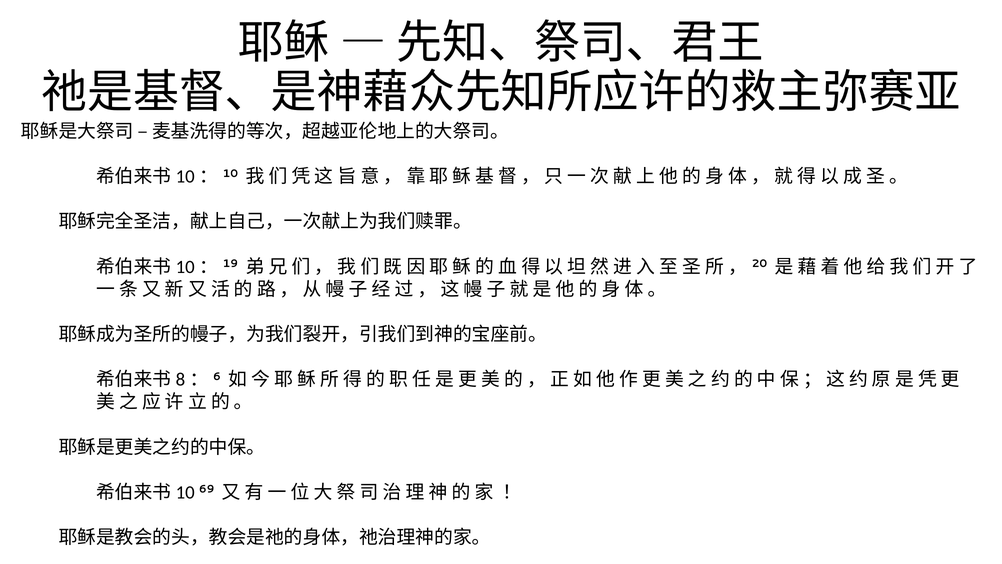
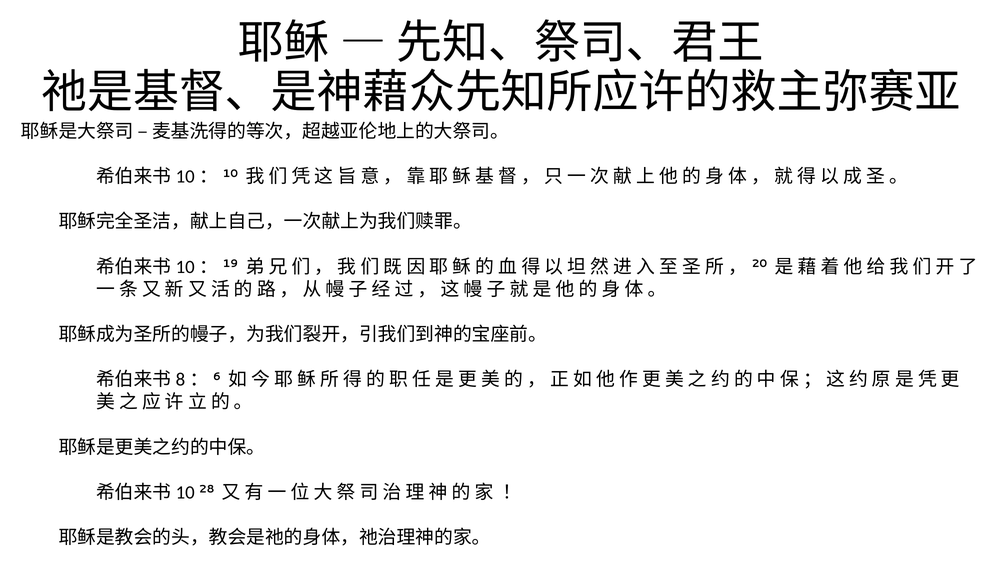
69: 69 -> 28
